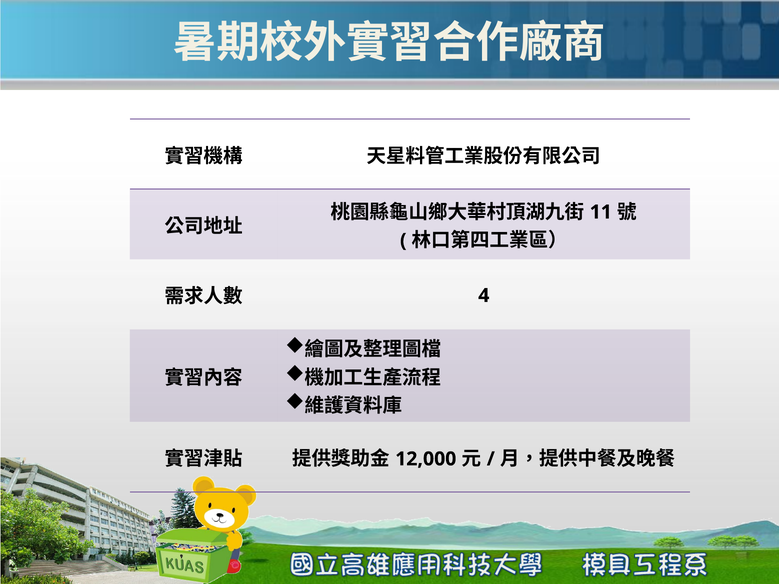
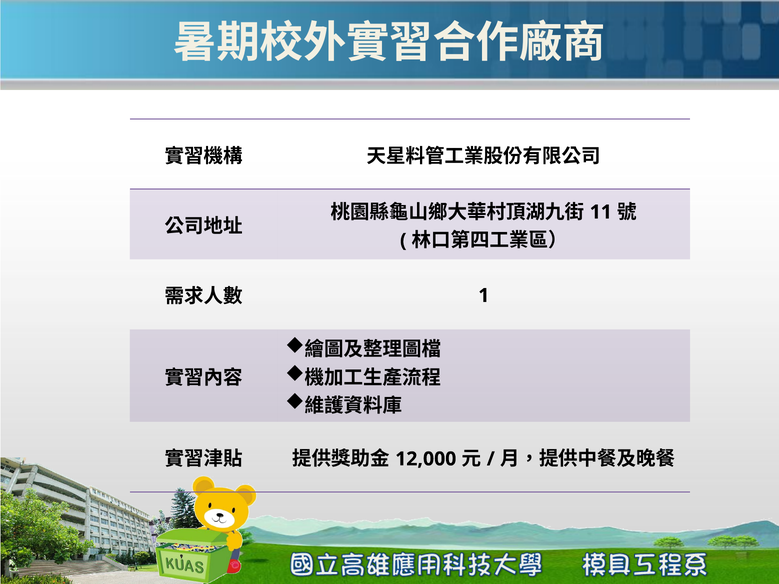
4: 4 -> 1
